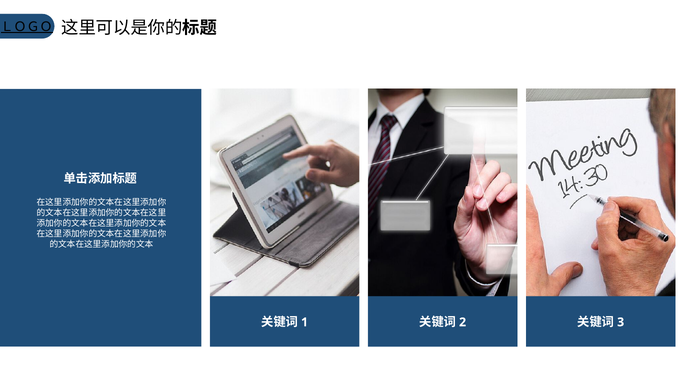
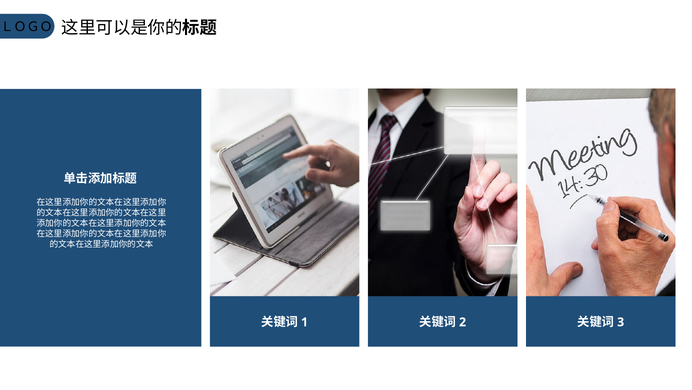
ＬＯＧＯ underline: present -> none
